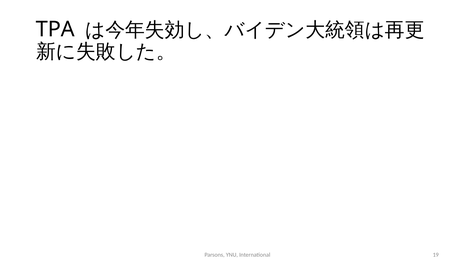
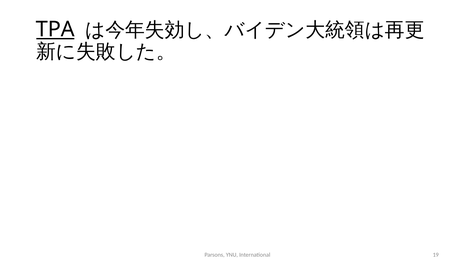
TPA underline: none -> present
